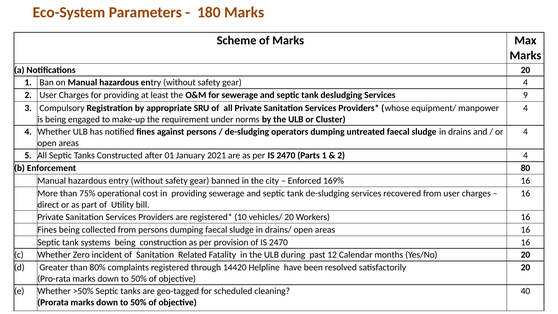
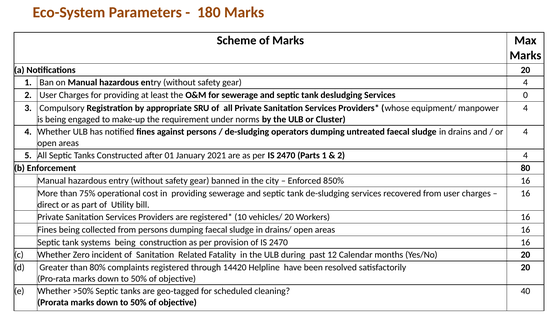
9: 9 -> 0
169%: 169% -> 850%
